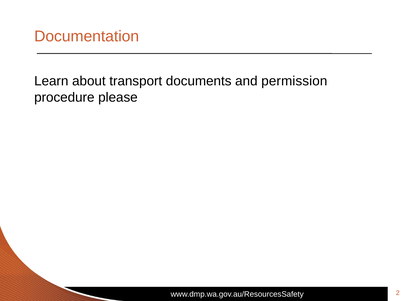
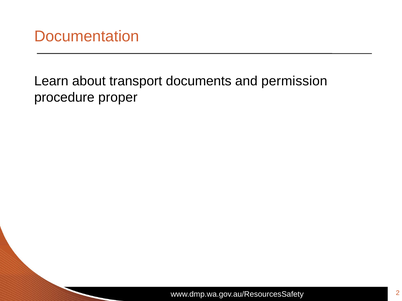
please: please -> proper
